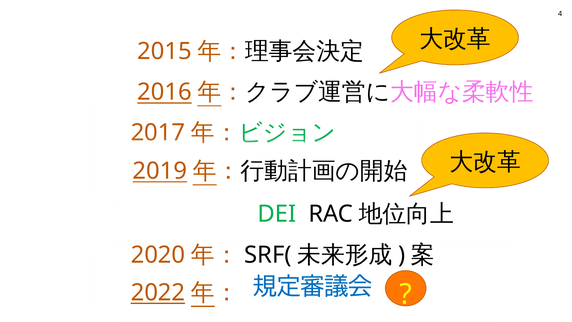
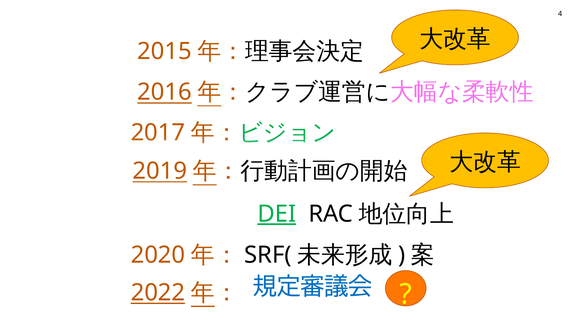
DEI underline: none -> present
